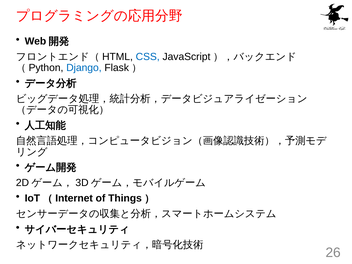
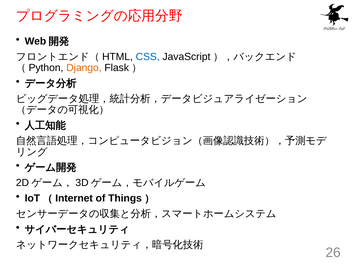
Django colour: blue -> orange
